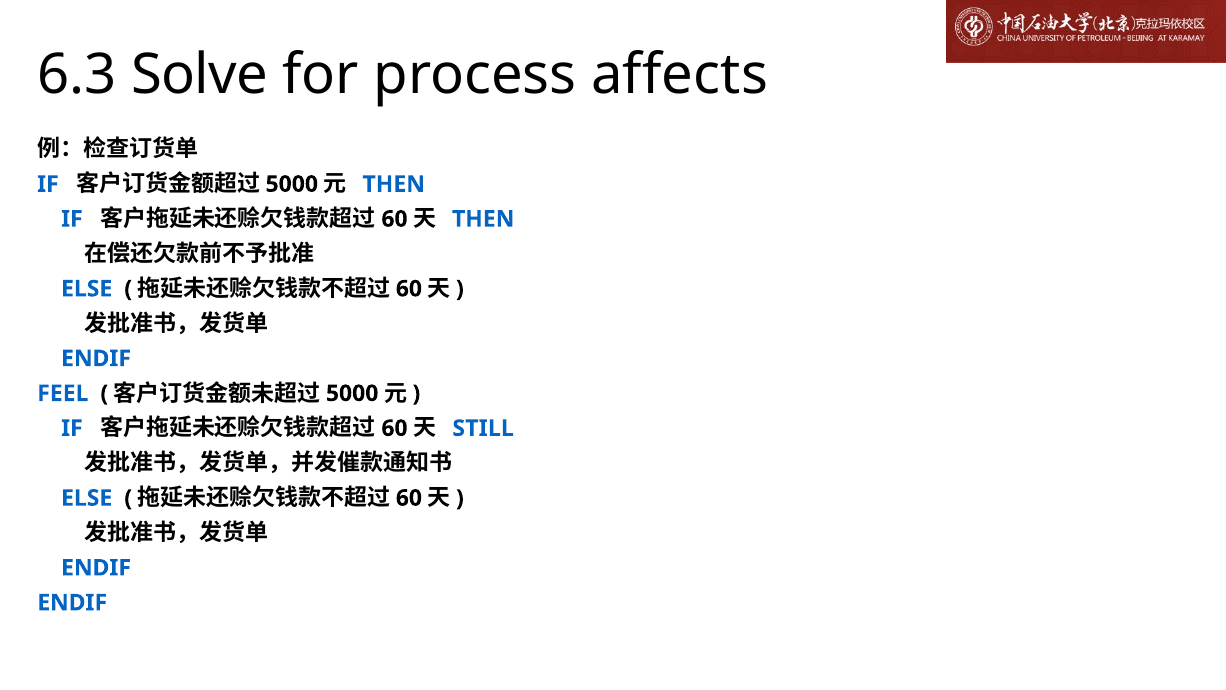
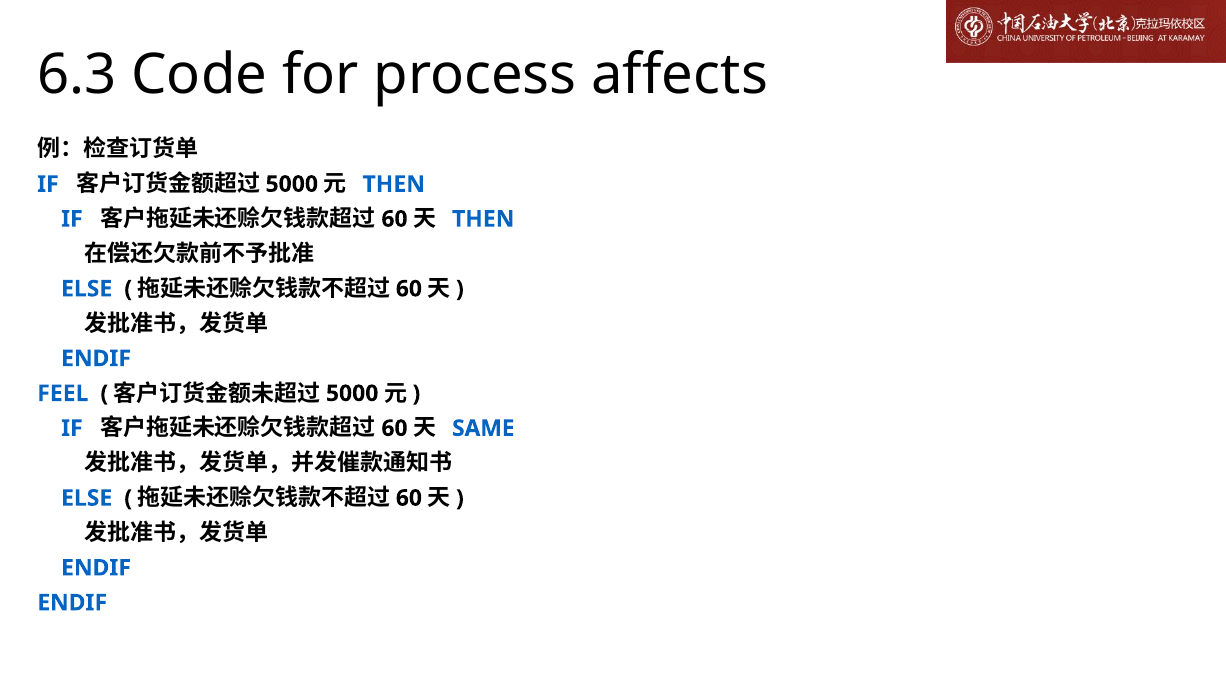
Solve: Solve -> Code
STILL: STILL -> SAME
